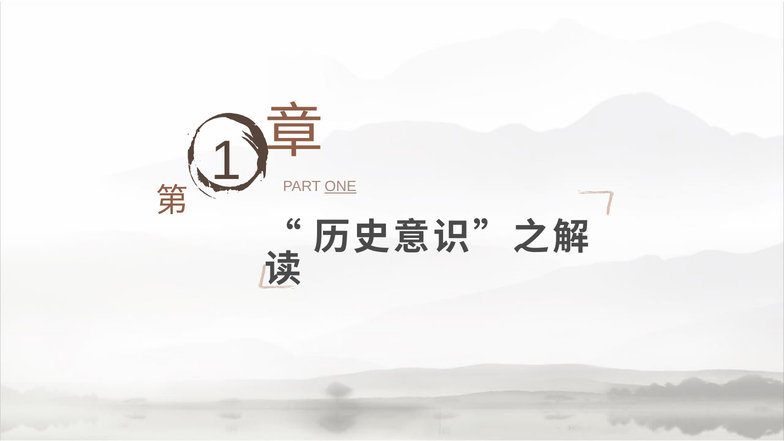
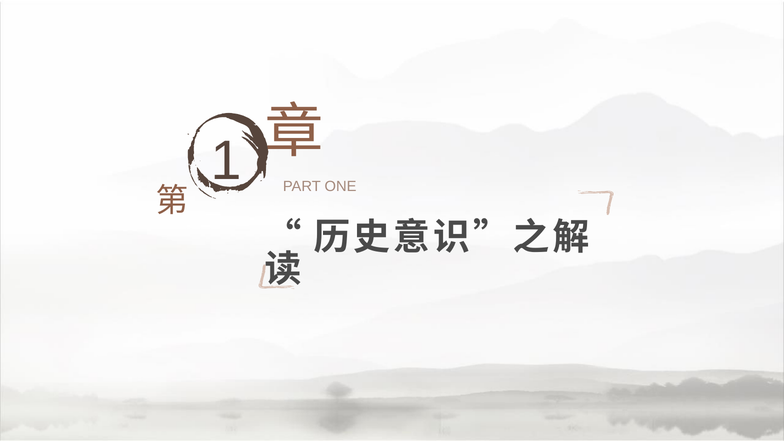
ONE underline: present -> none
